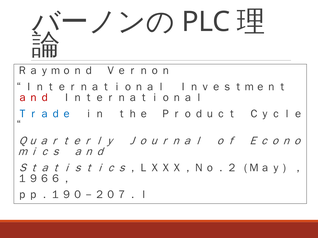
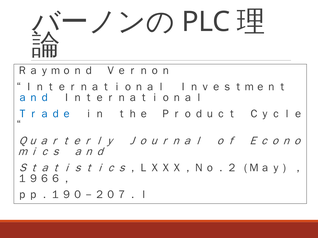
ａｎｄ at (33, 98) colour: red -> blue
